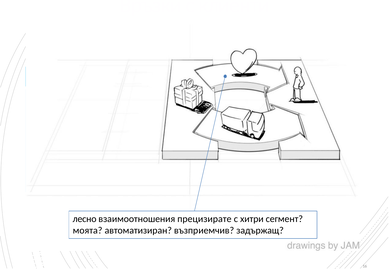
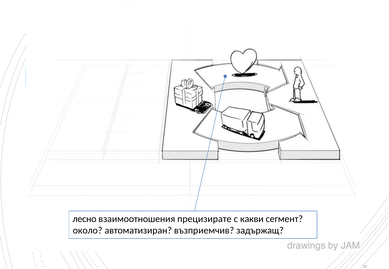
хитри: хитри -> какви
моята: моята -> около
